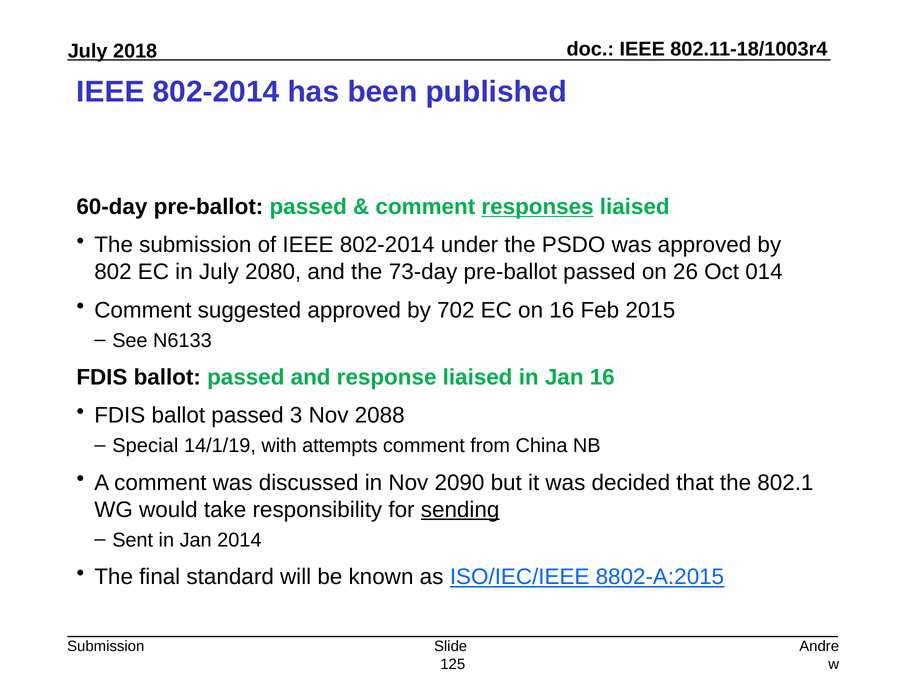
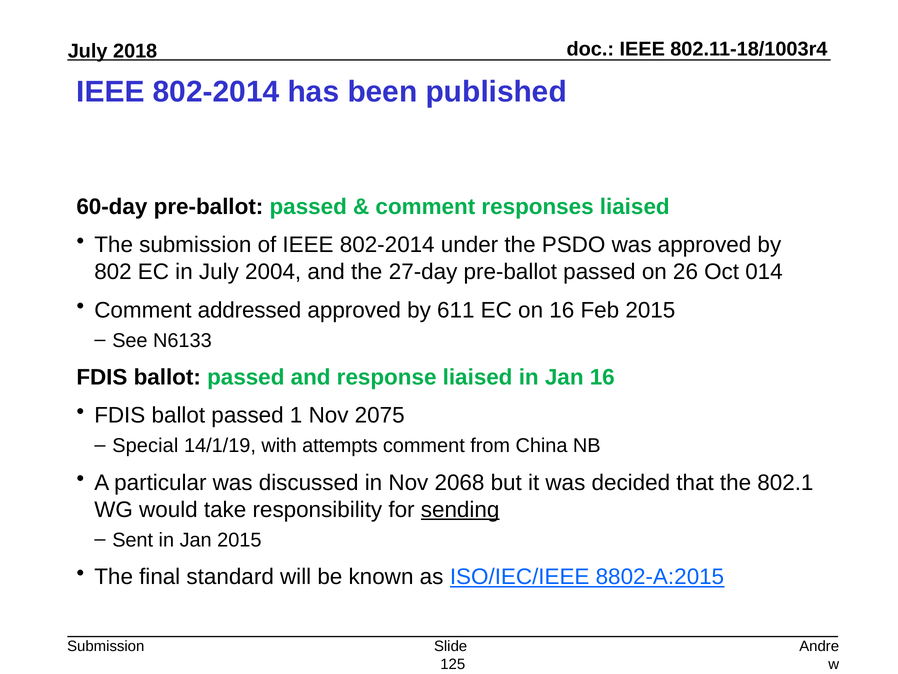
responses underline: present -> none
2080: 2080 -> 2004
73-day: 73-day -> 27-day
suggested: suggested -> addressed
702: 702 -> 611
3: 3 -> 1
2088: 2088 -> 2075
A comment: comment -> particular
2090: 2090 -> 2068
Jan 2014: 2014 -> 2015
